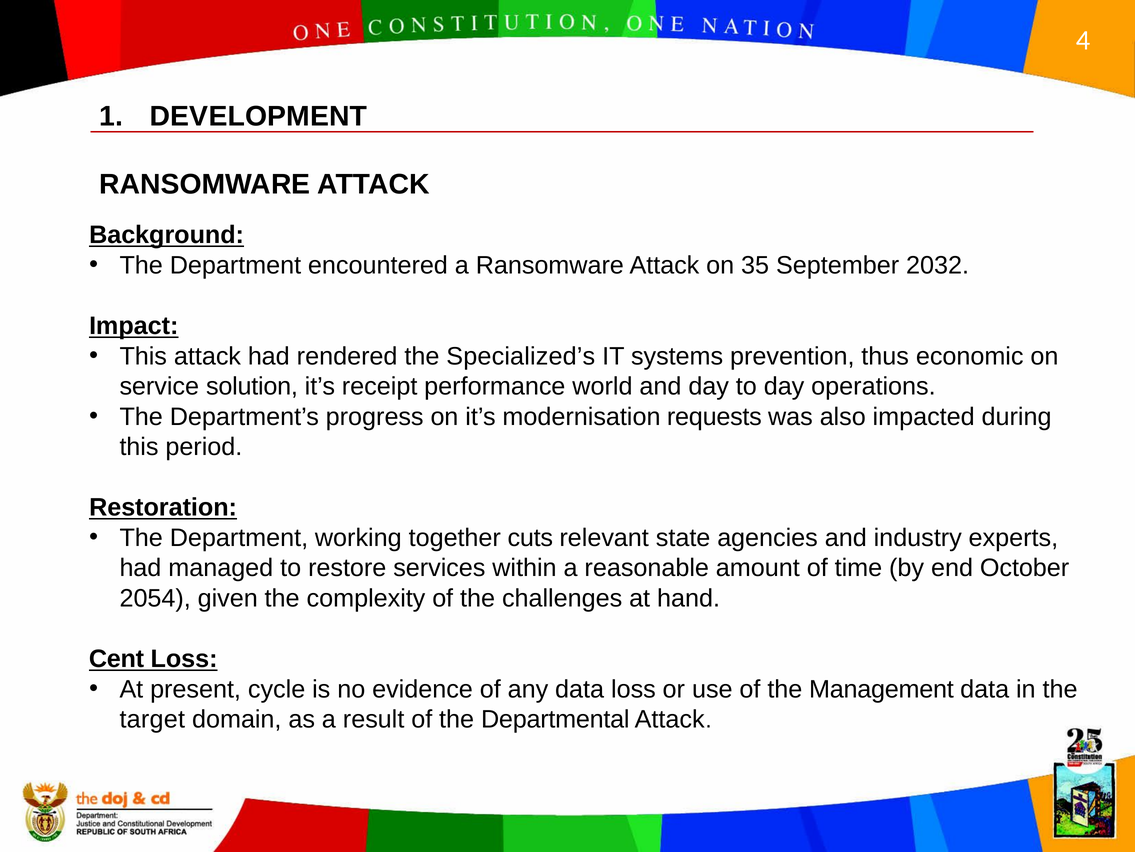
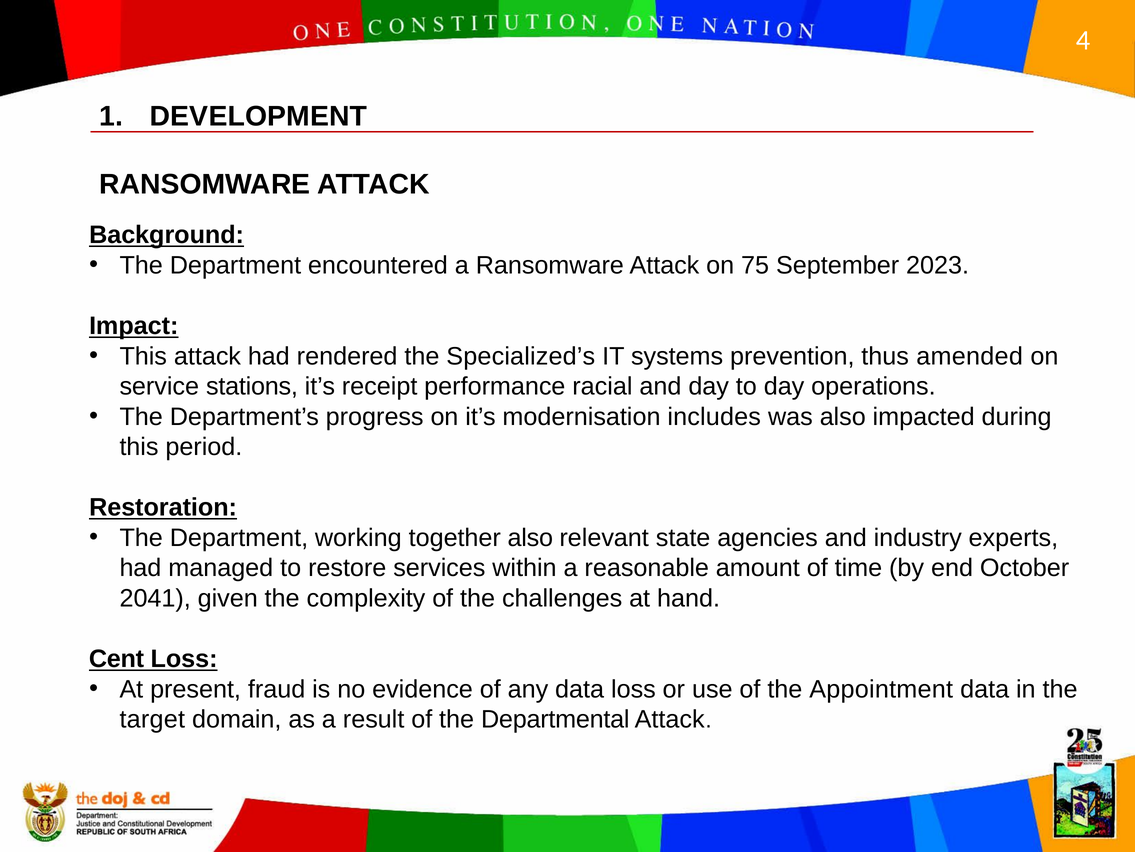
35: 35 -> 75
2032: 2032 -> 2023
economic: economic -> amended
solution: solution -> stations
world: world -> racial
requests: requests -> includes
together cuts: cuts -> also
2054: 2054 -> 2041
cycle: cycle -> fraud
Management: Management -> Appointment
